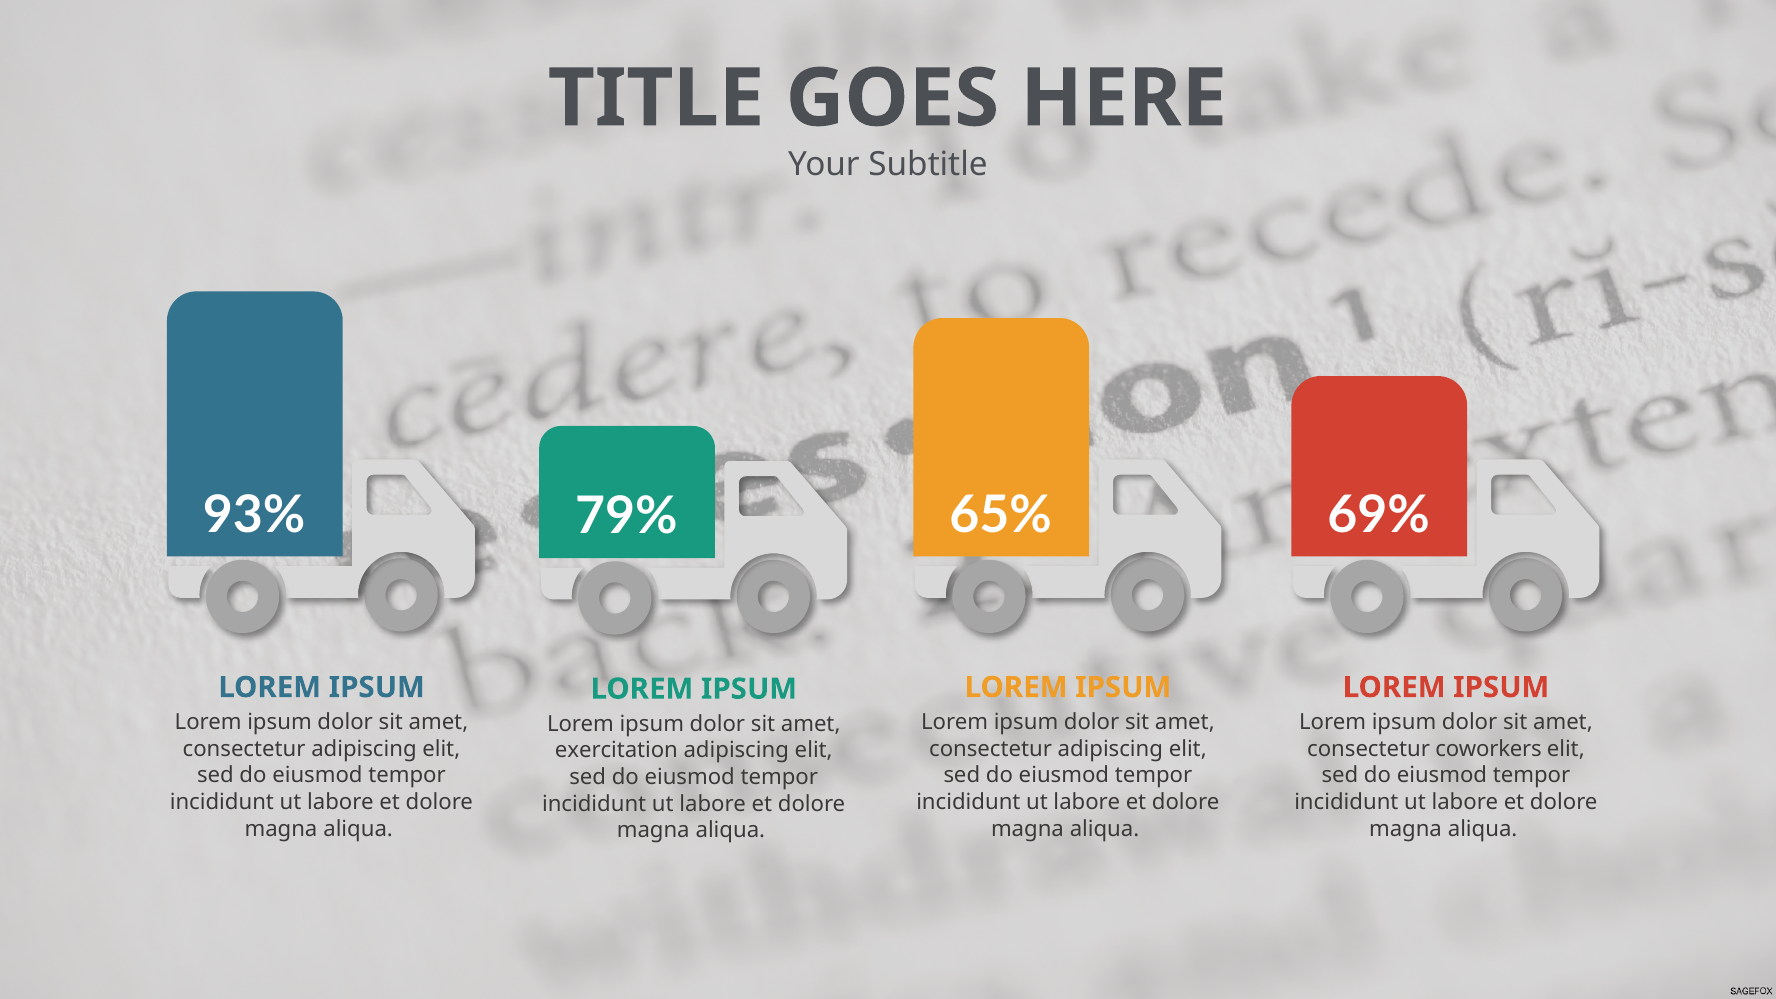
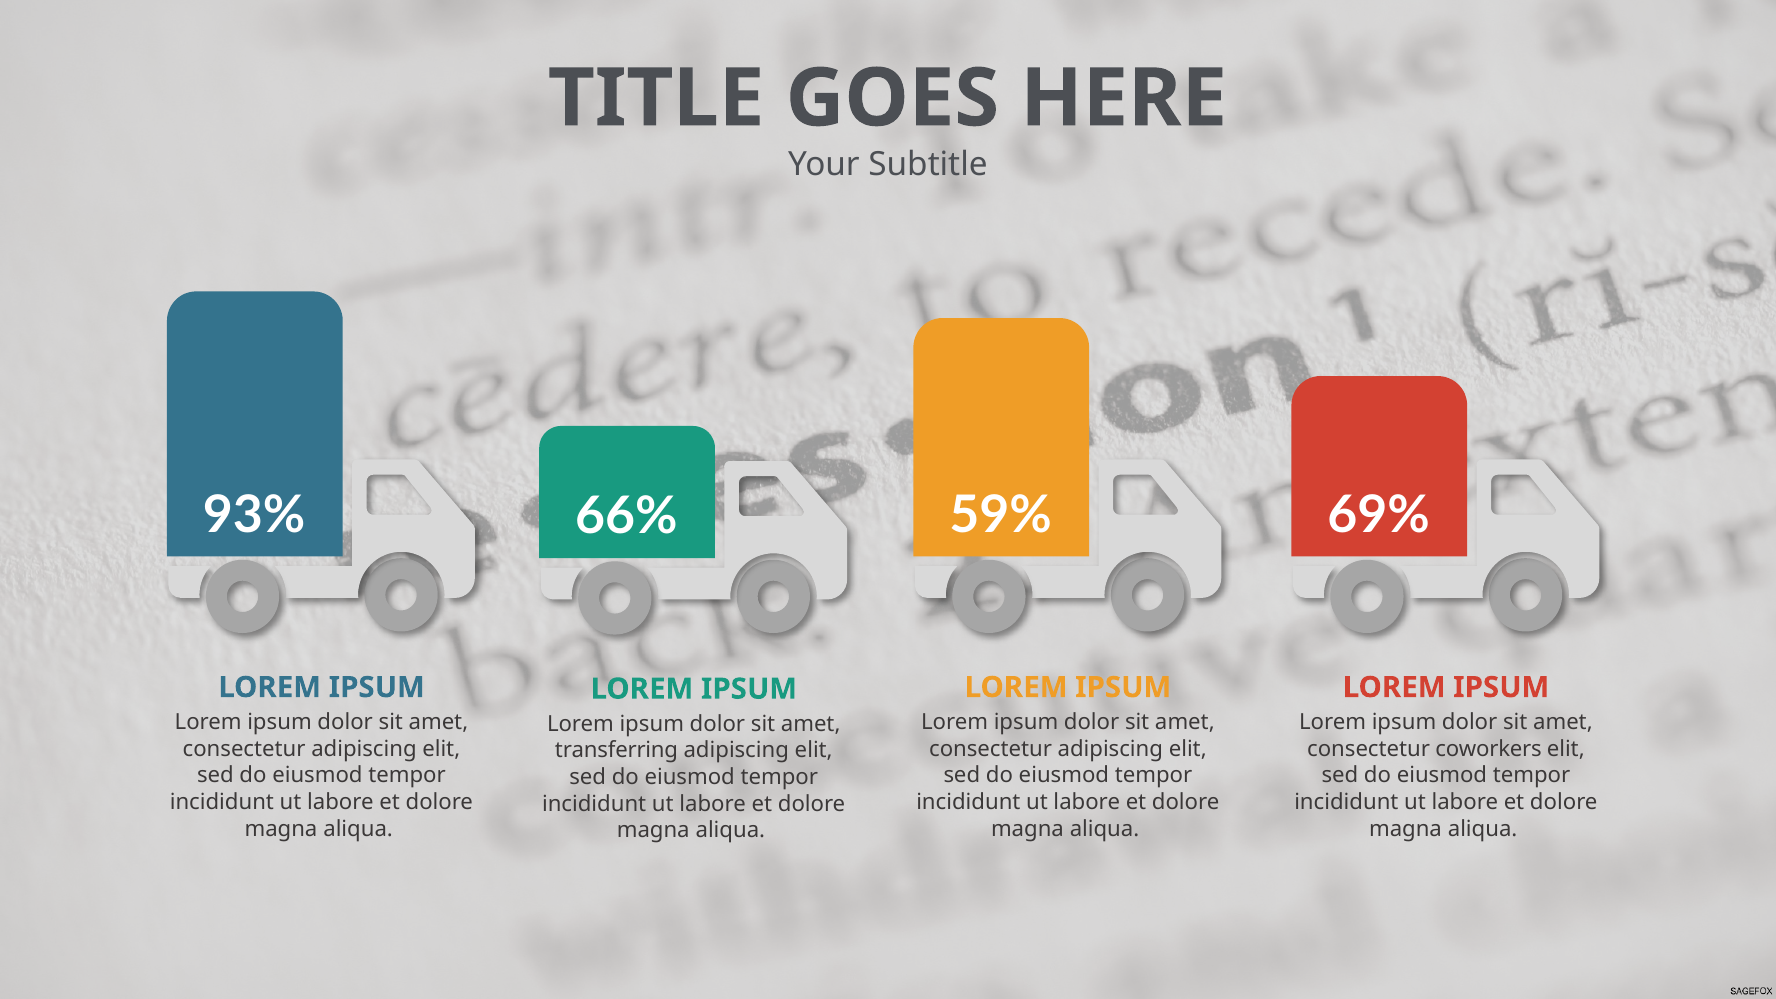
65%: 65% -> 59%
79%: 79% -> 66%
exercitation: exercitation -> transferring
